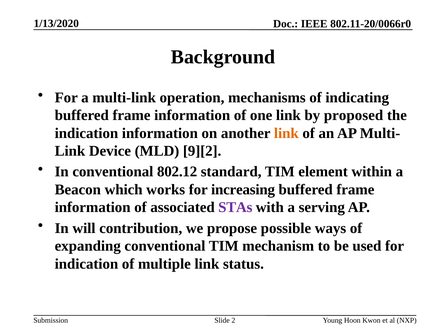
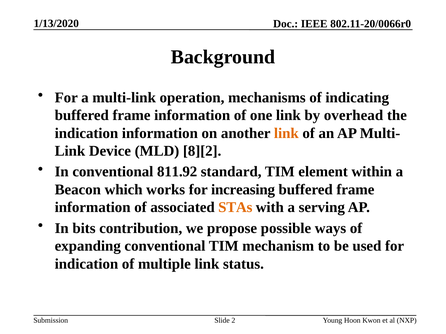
proposed: proposed -> overhead
9][2: 9][2 -> 8][2
802.12: 802.12 -> 811.92
STAs colour: purple -> orange
will: will -> bits
